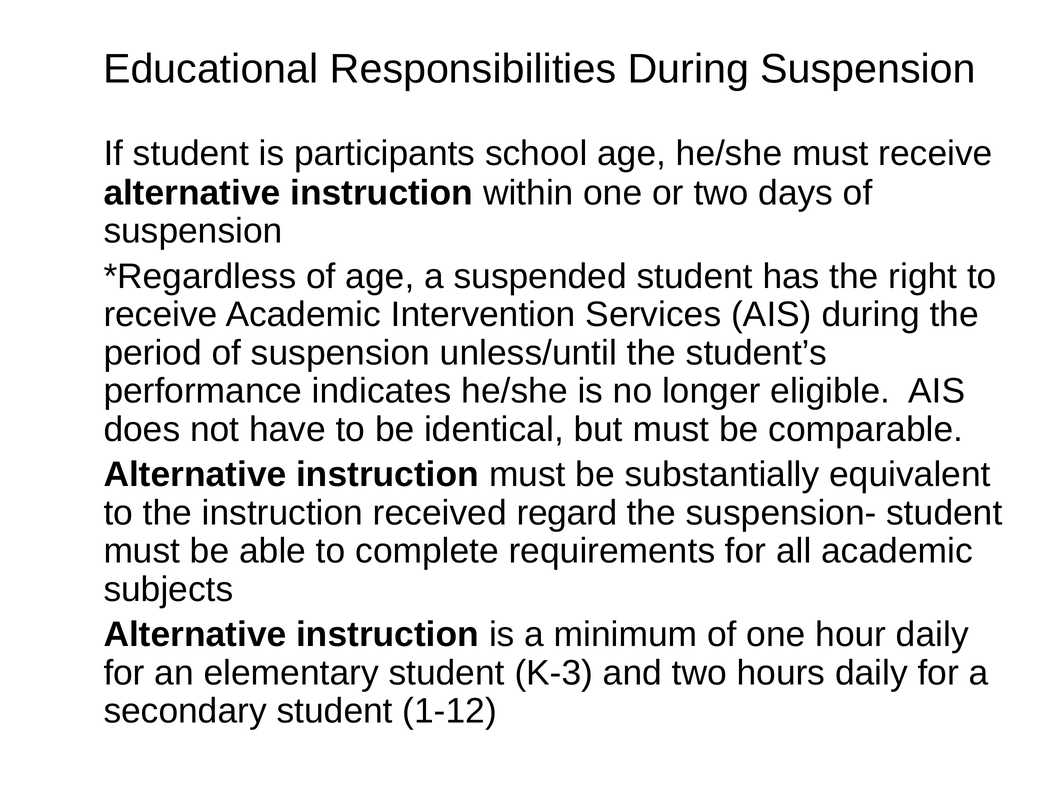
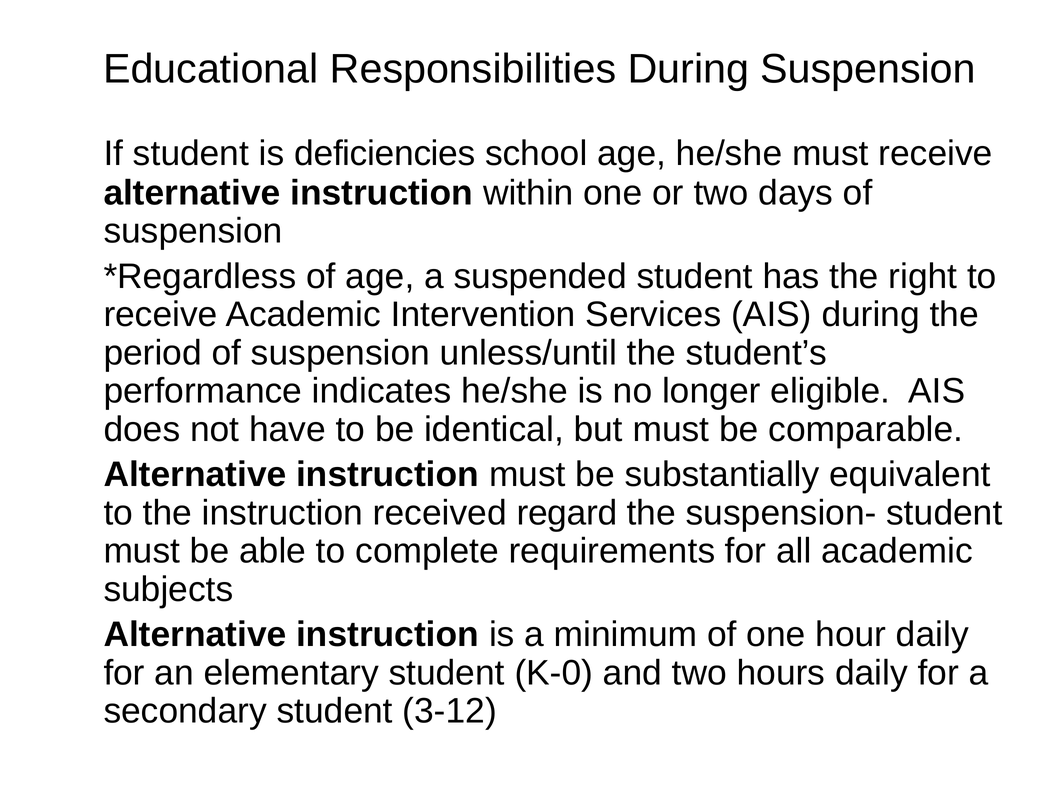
participants: participants -> deficiencies
K-3: K-3 -> K-0
1-12: 1-12 -> 3-12
